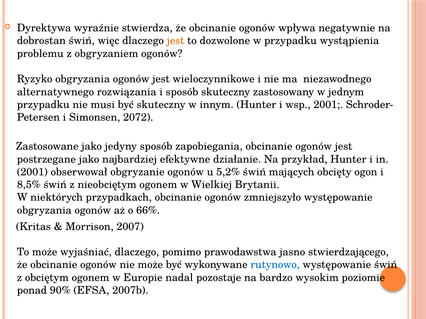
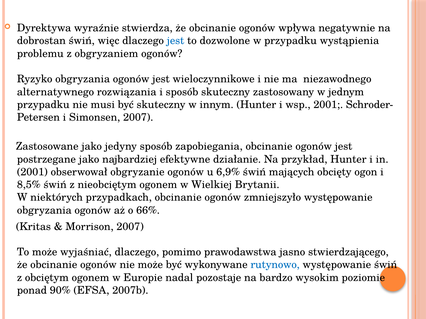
jest at (176, 41) colour: orange -> blue
Simonsen 2072: 2072 -> 2007
5,2%: 5,2% -> 6,9%
